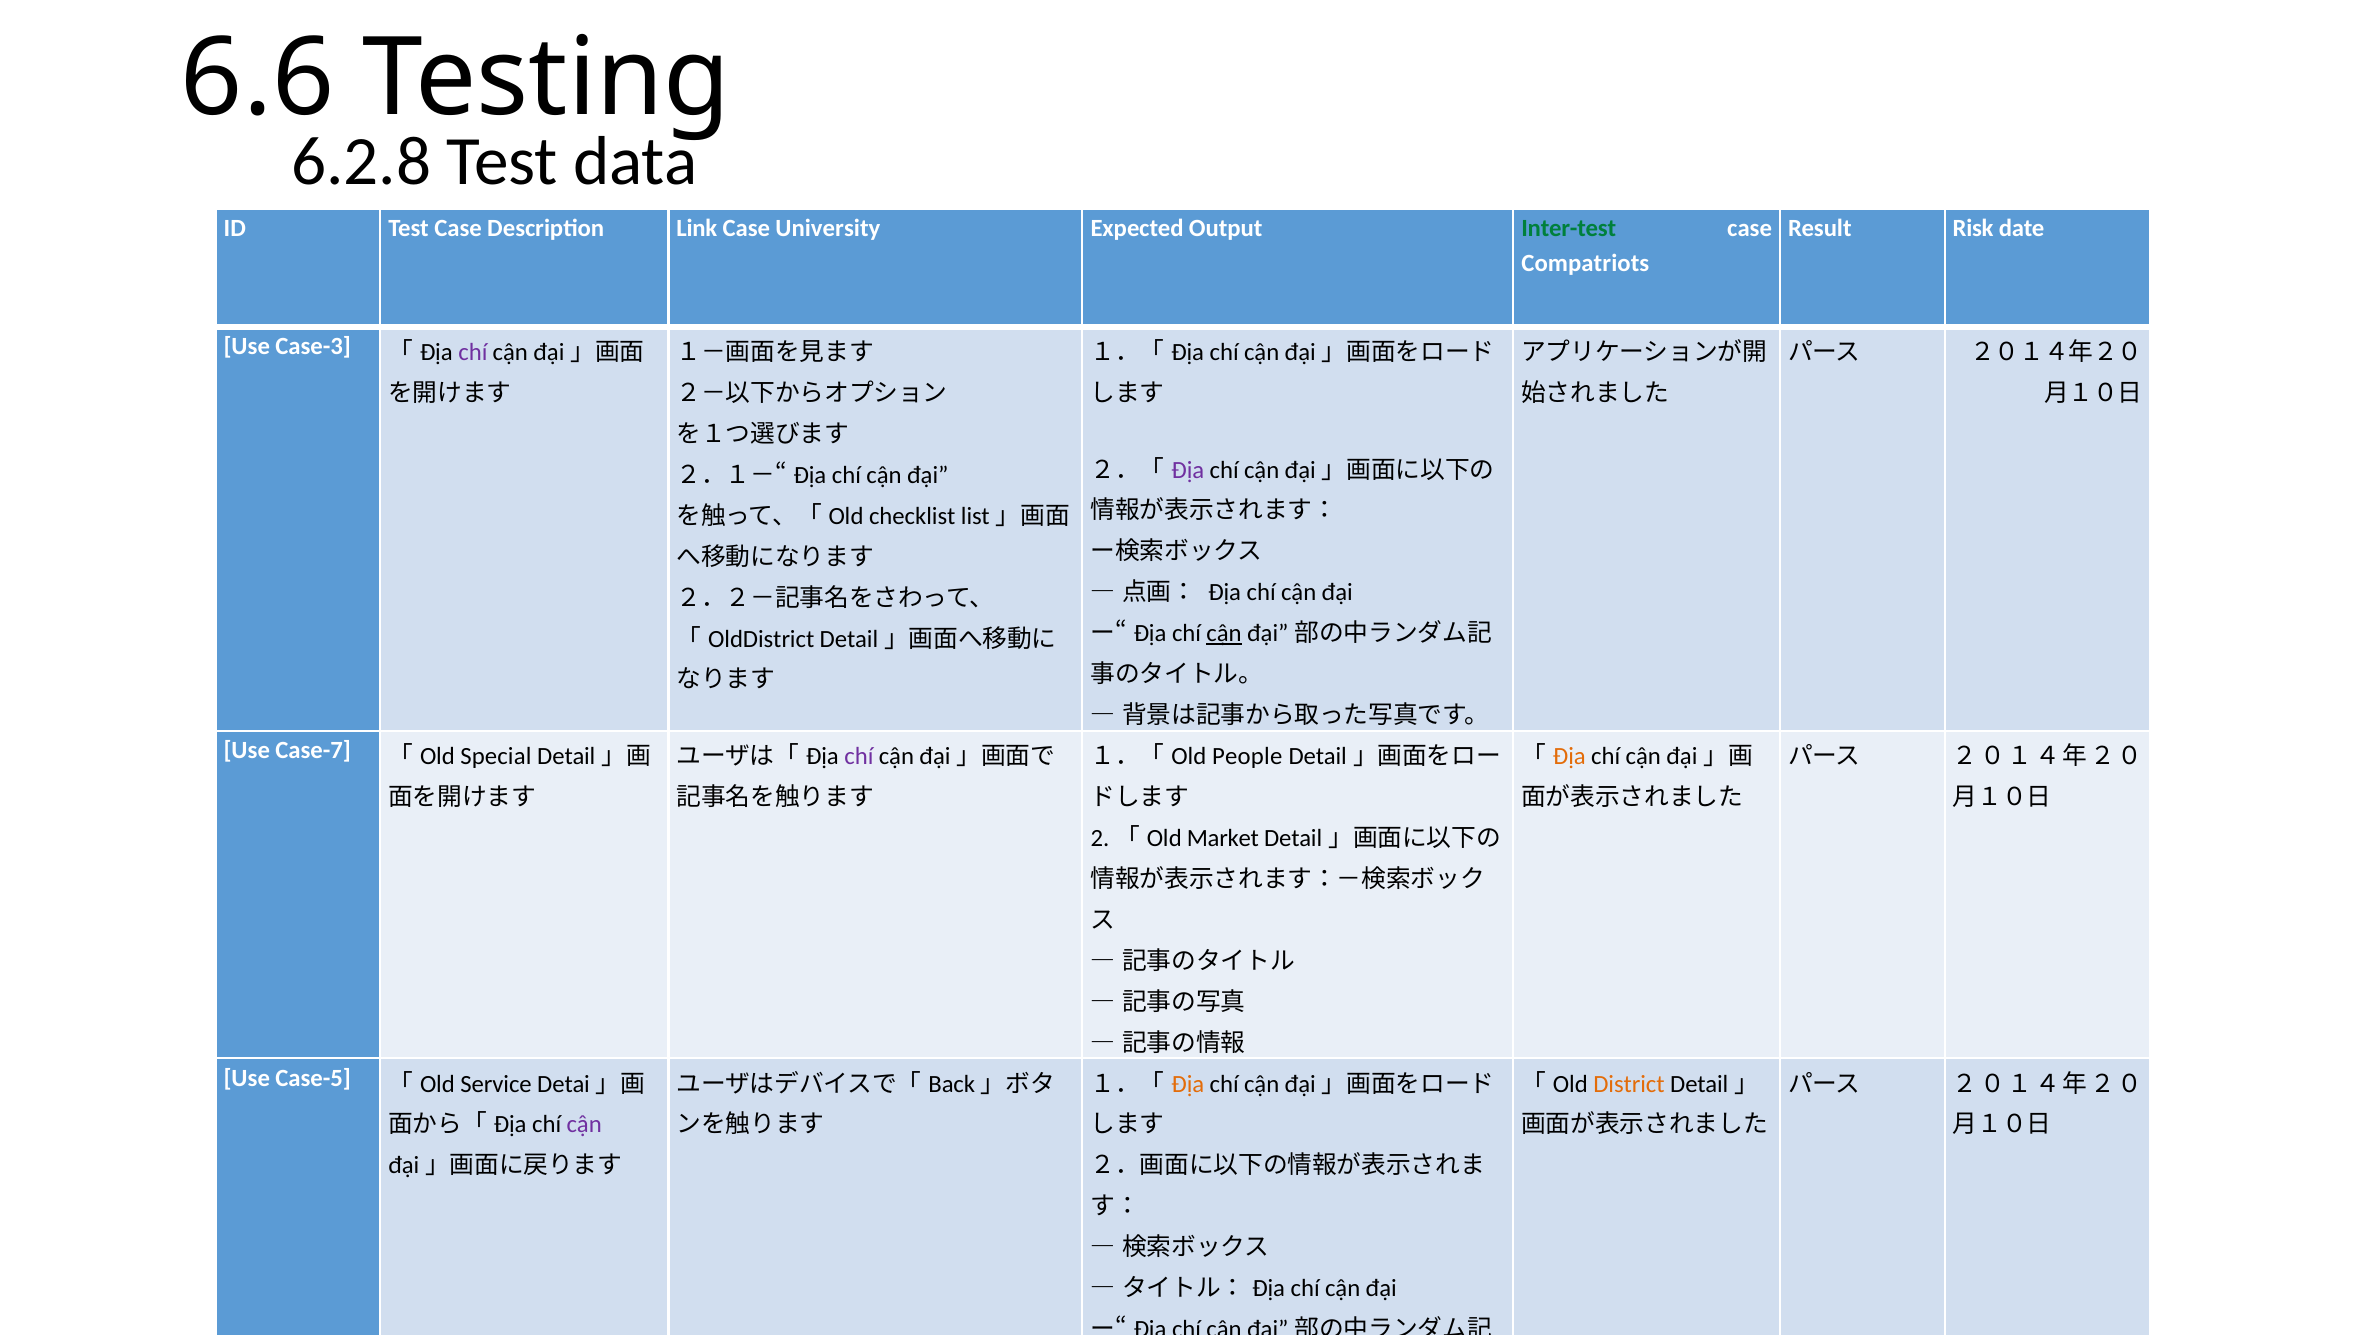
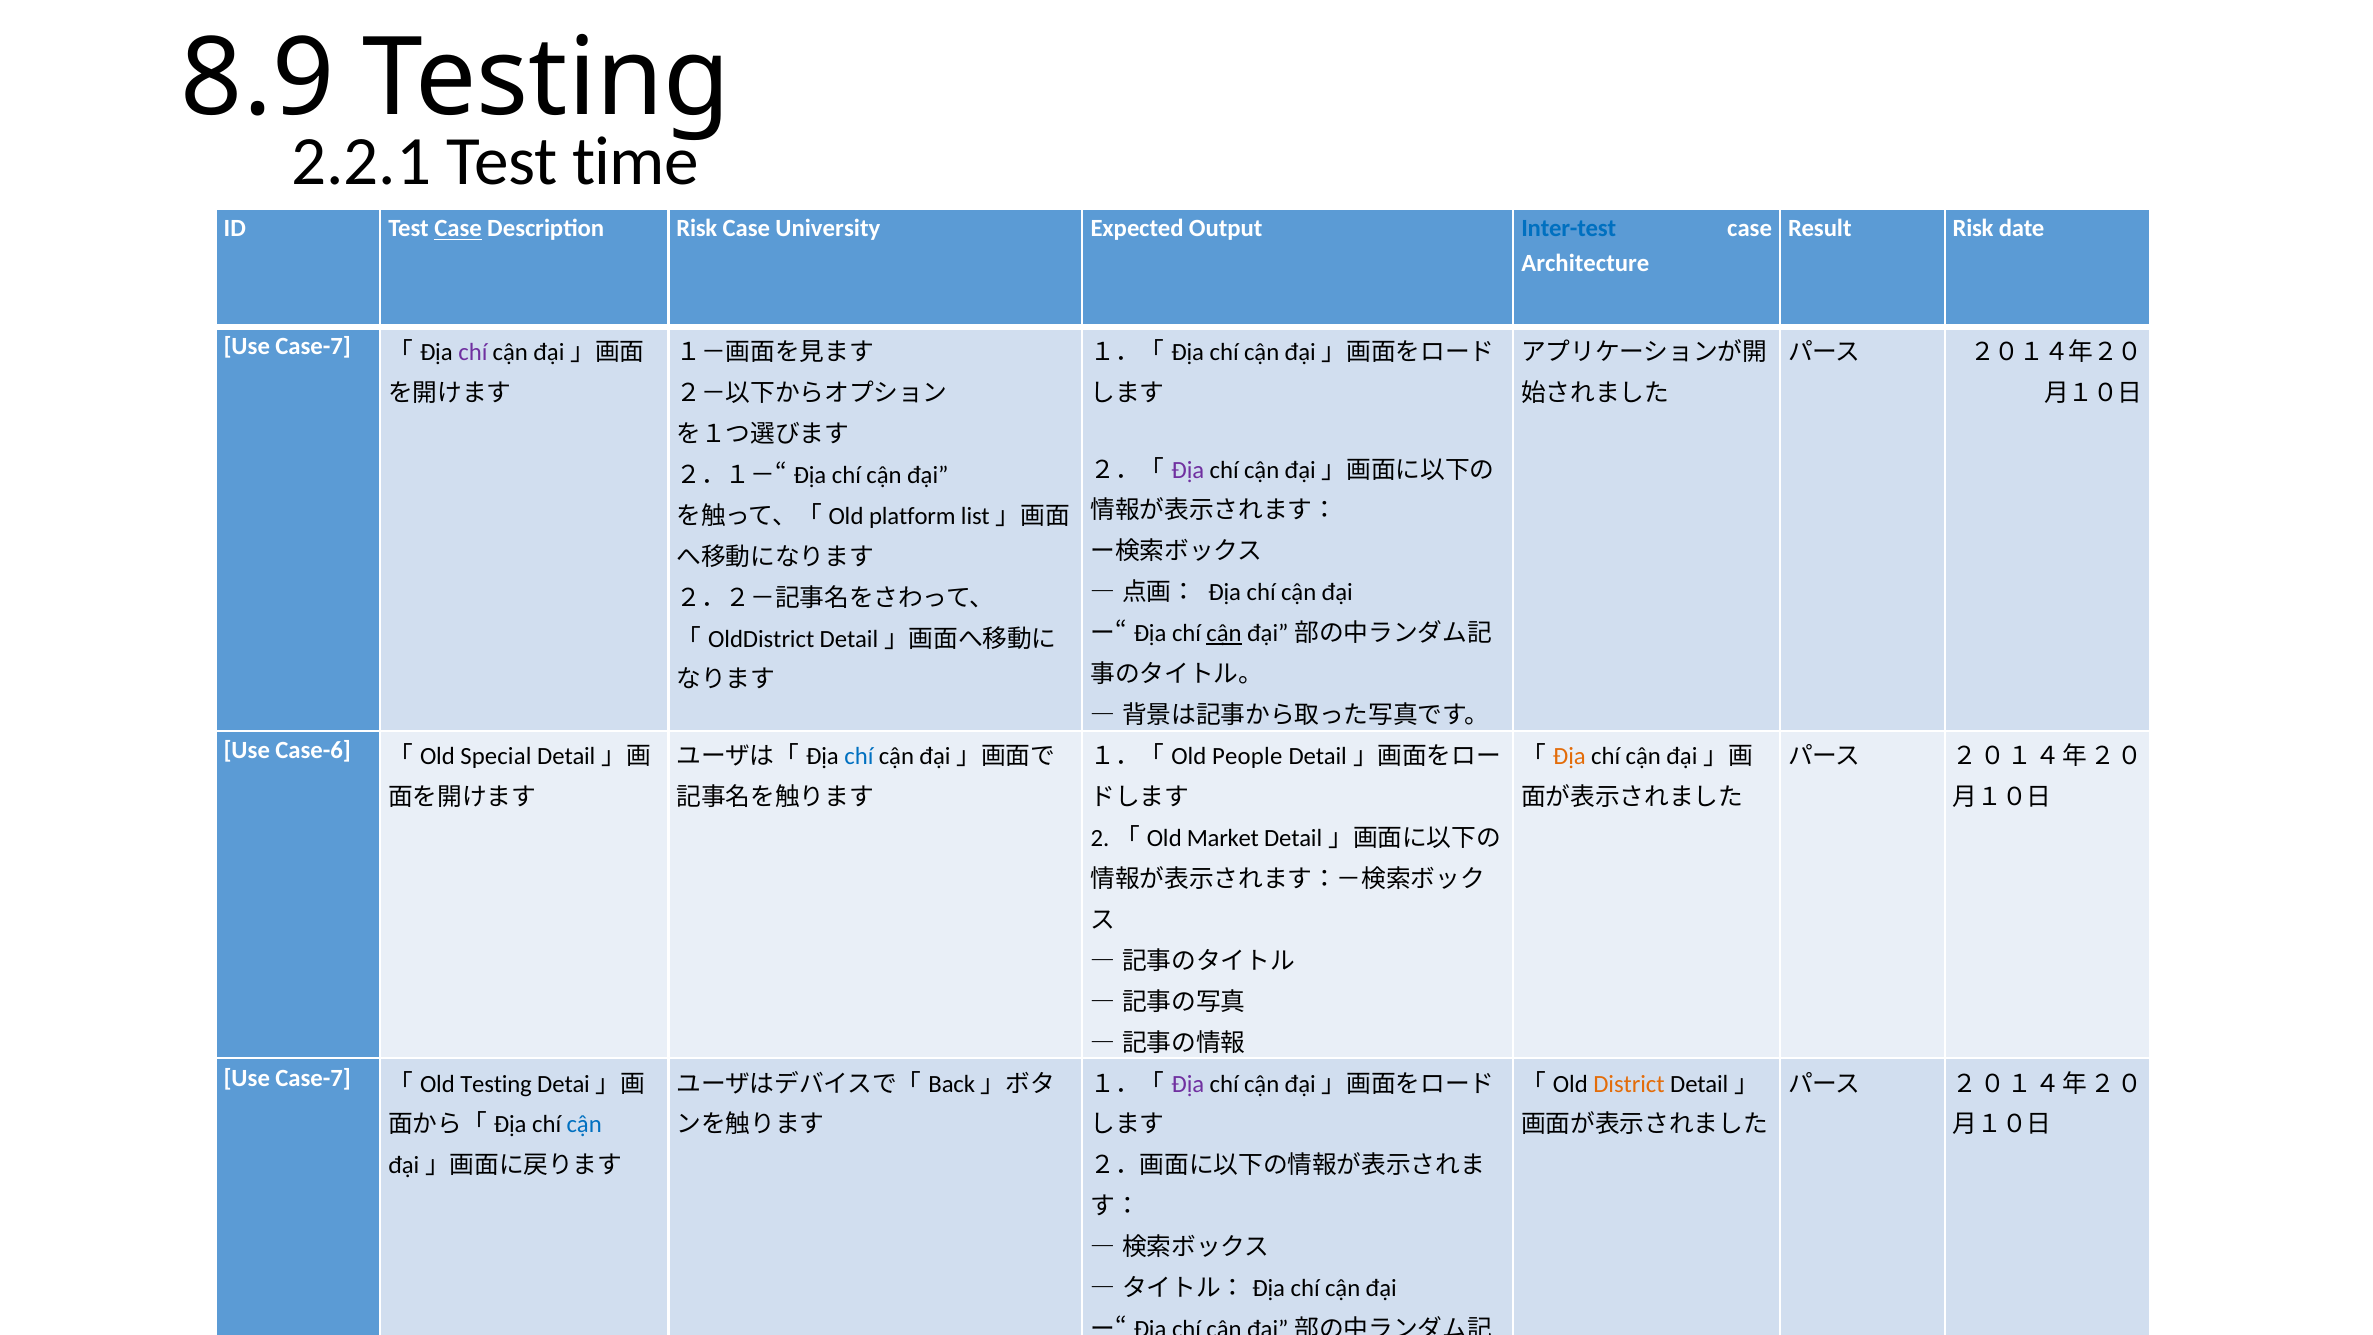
6.6: 6.6 -> 8.9
6.2.8: 6.2.8 -> 2.2.1
data: data -> time
Case at (458, 229) underline: none -> present
Description Link: Link -> Risk
Inter-test colour: green -> blue
Compatriots: Compatriots -> Architecture
Case-3 at (313, 346): Case-3 -> Case-7
checklist: checklist -> platform
Case-7: Case-7 -> Case-6
chí at (859, 756) colour: purple -> blue
Case-5 at (313, 1078): Case-5 -> Case-7
Service at (496, 1084): Service -> Testing
Địa at (1188, 1084) colour: orange -> purple
cận at (584, 1125) colour: purple -> blue
